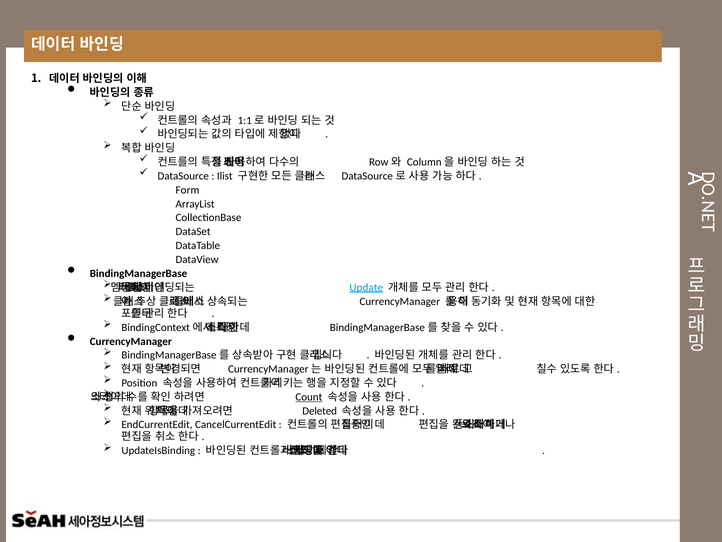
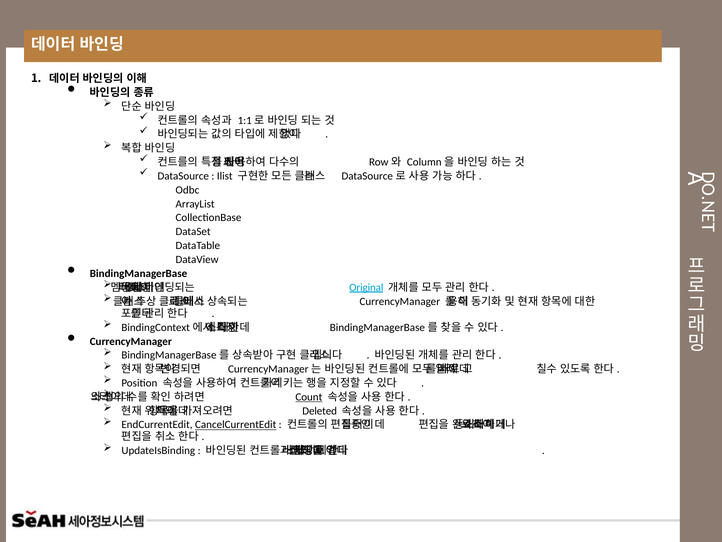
Form: Form -> Odbc
Update: Update -> Original
CancelCurrentEdit underline: none -> present
